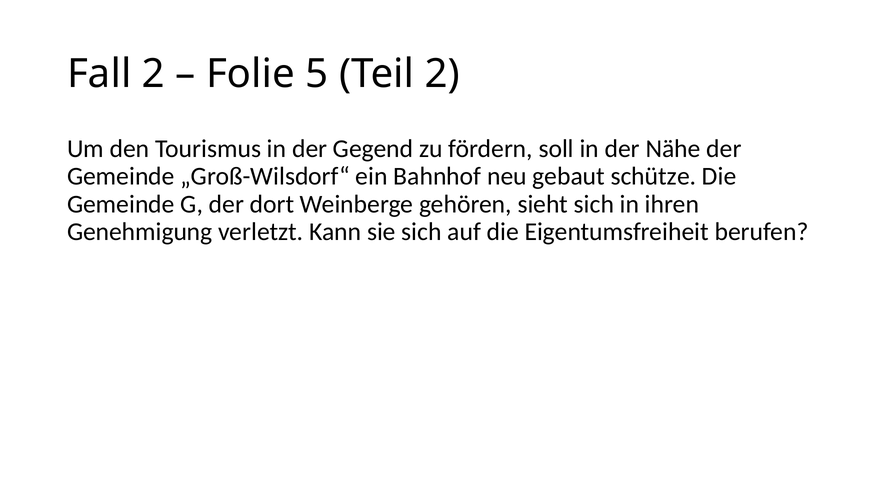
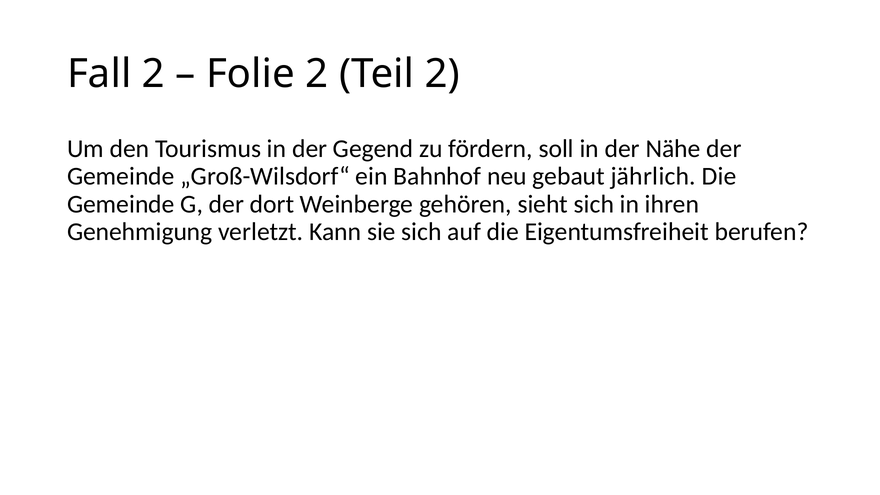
Folie 5: 5 -> 2
schütze: schütze -> jährlich
